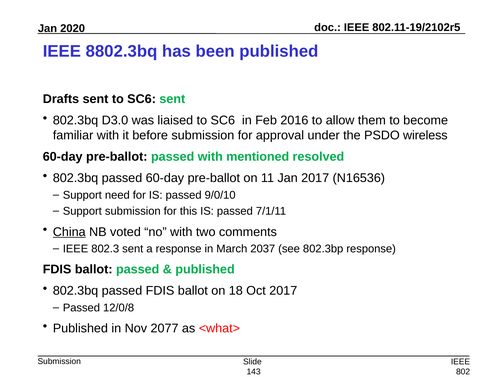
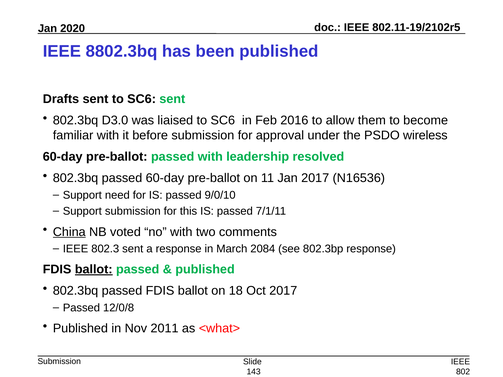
mentioned: mentioned -> leadership
2037: 2037 -> 2084
ballot at (94, 270) underline: none -> present
2077: 2077 -> 2011
